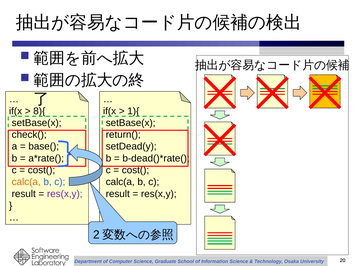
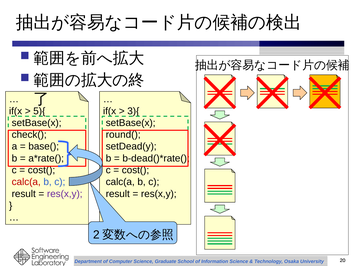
8){: 8){ -> 5){
1){: 1){ -> 3){
return(: return( -> round(
calc(a at (26, 182) colour: orange -> red
